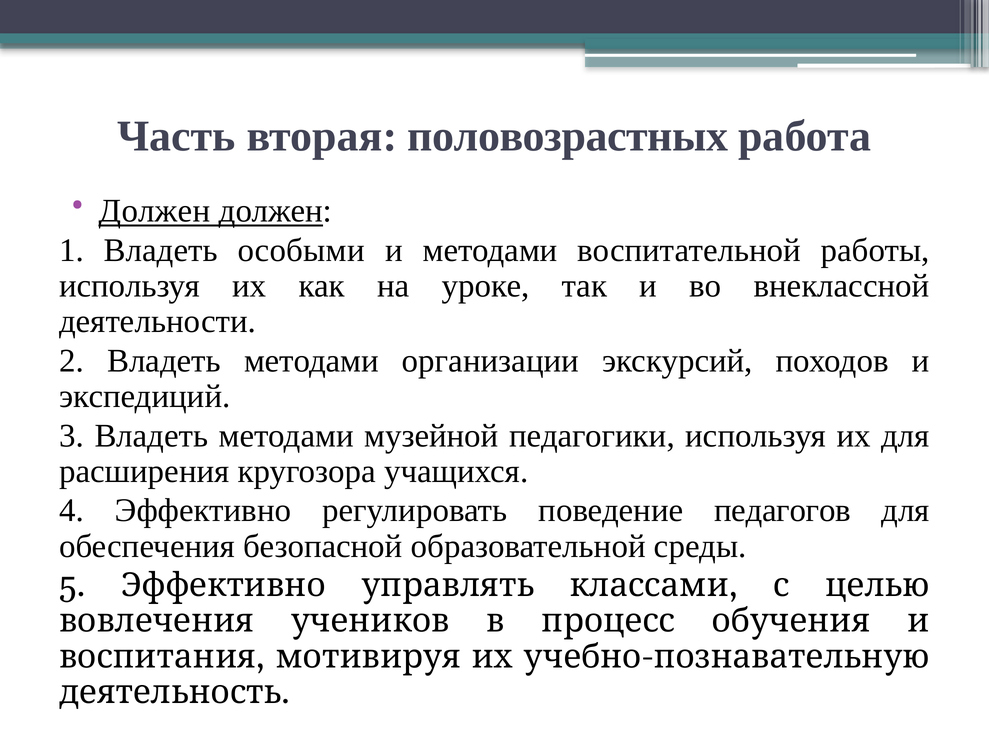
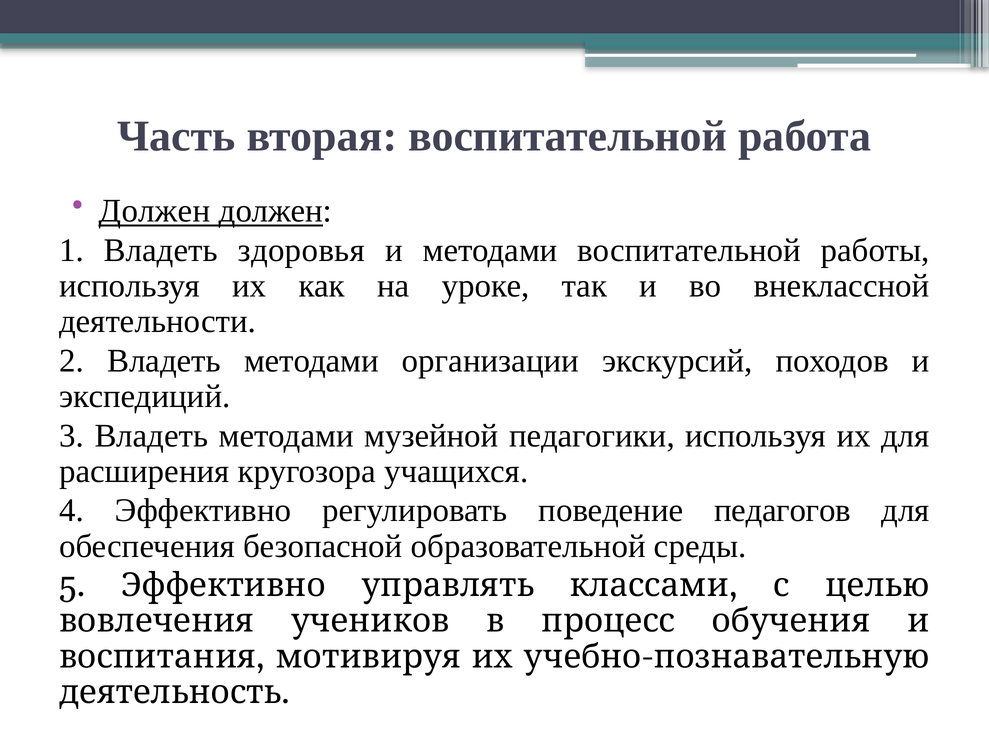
вторая половозрастных: половозрастных -> воспитательной
особыми: особыми -> здоровья
